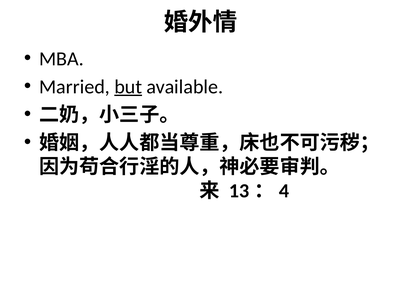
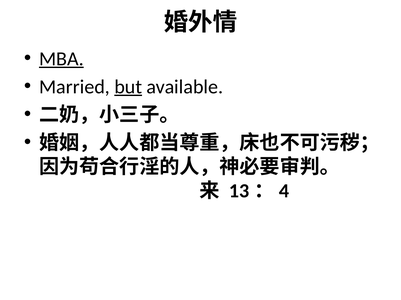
MBA underline: none -> present
